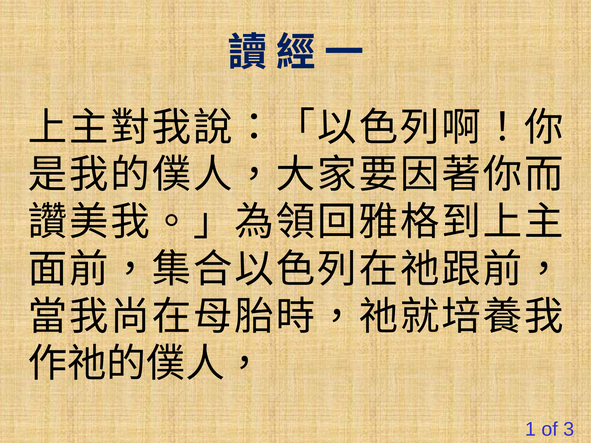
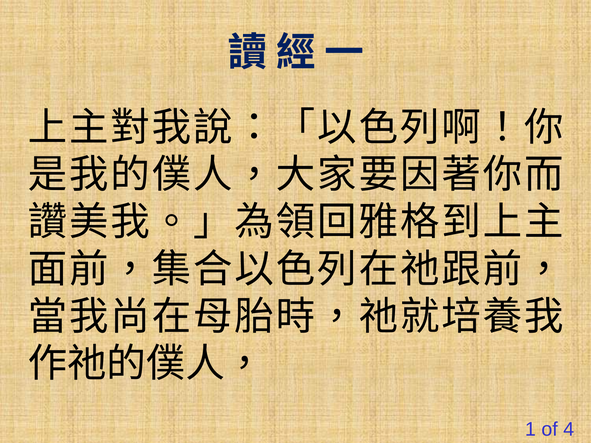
3: 3 -> 4
